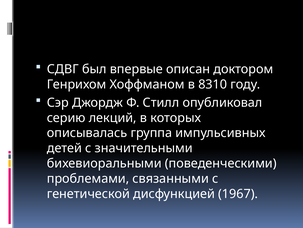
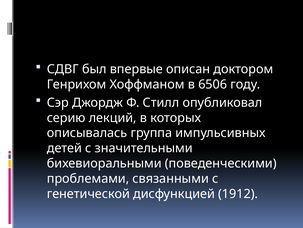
8310: 8310 -> 6506
1967: 1967 -> 1912
